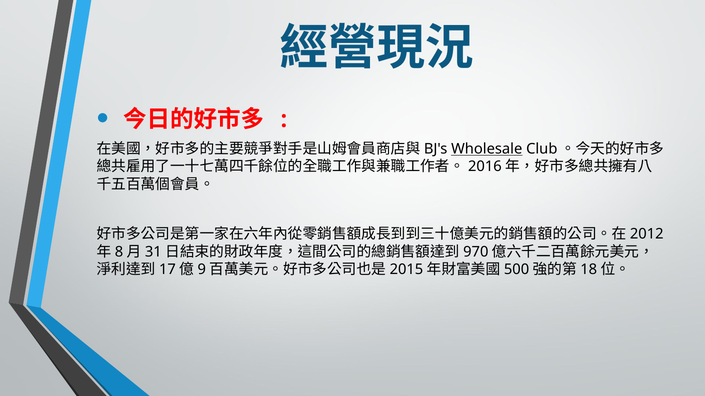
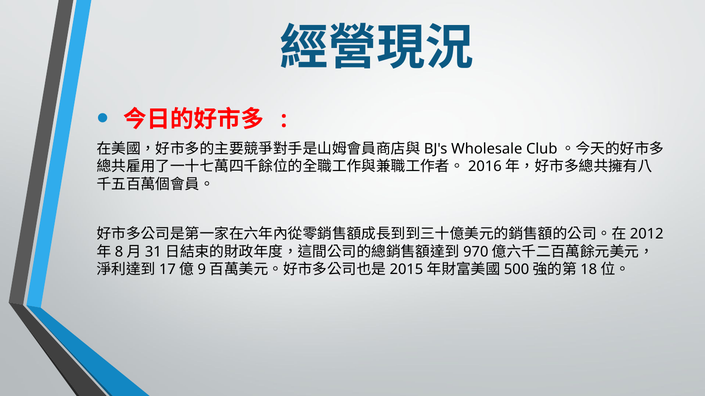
Wholesale underline: present -> none
